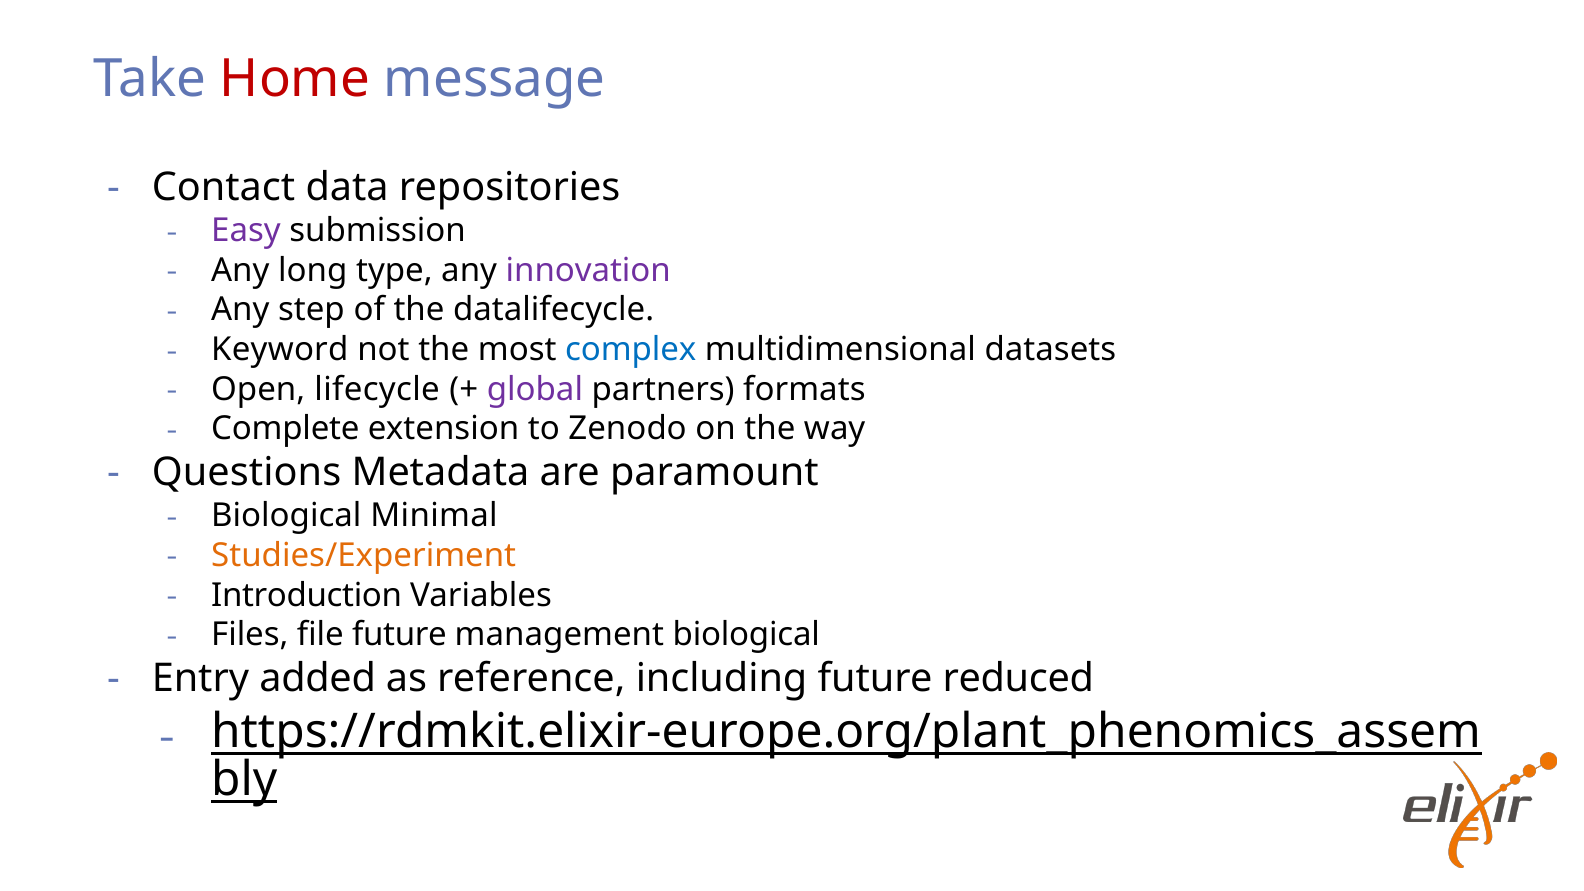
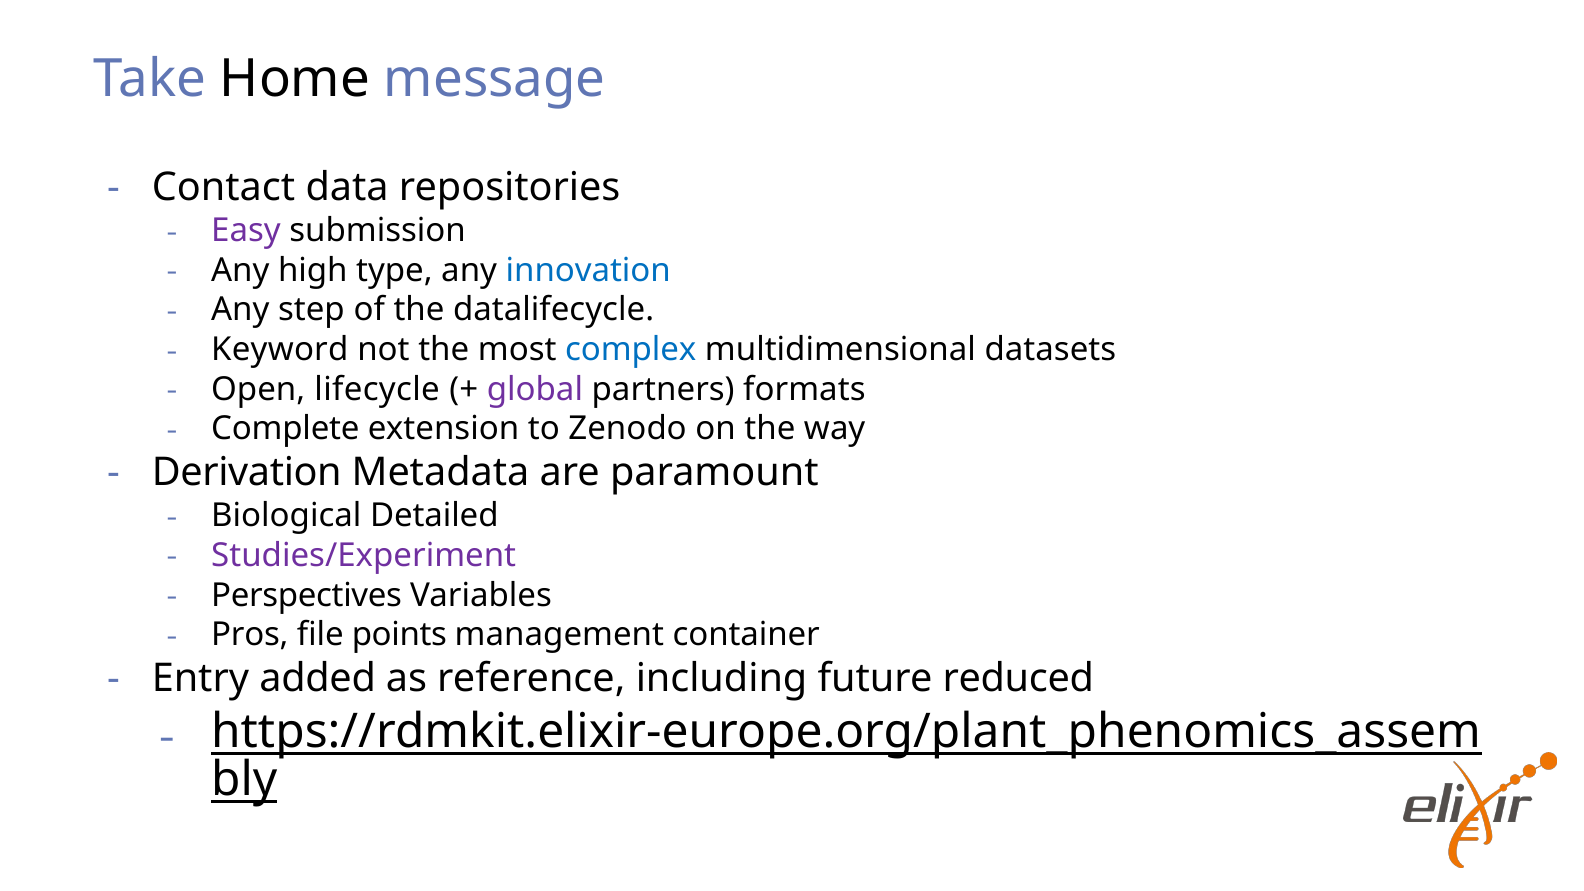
Home colour: red -> black
long: long -> high
innovation colour: purple -> blue
Questions: Questions -> Derivation
Minimal: Minimal -> Detailed
Studies/Experiment colour: orange -> purple
Introduction: Introduction -> Perspectives
Files: Files -> Pros
file future: future -> points
management biological: biological -> container
